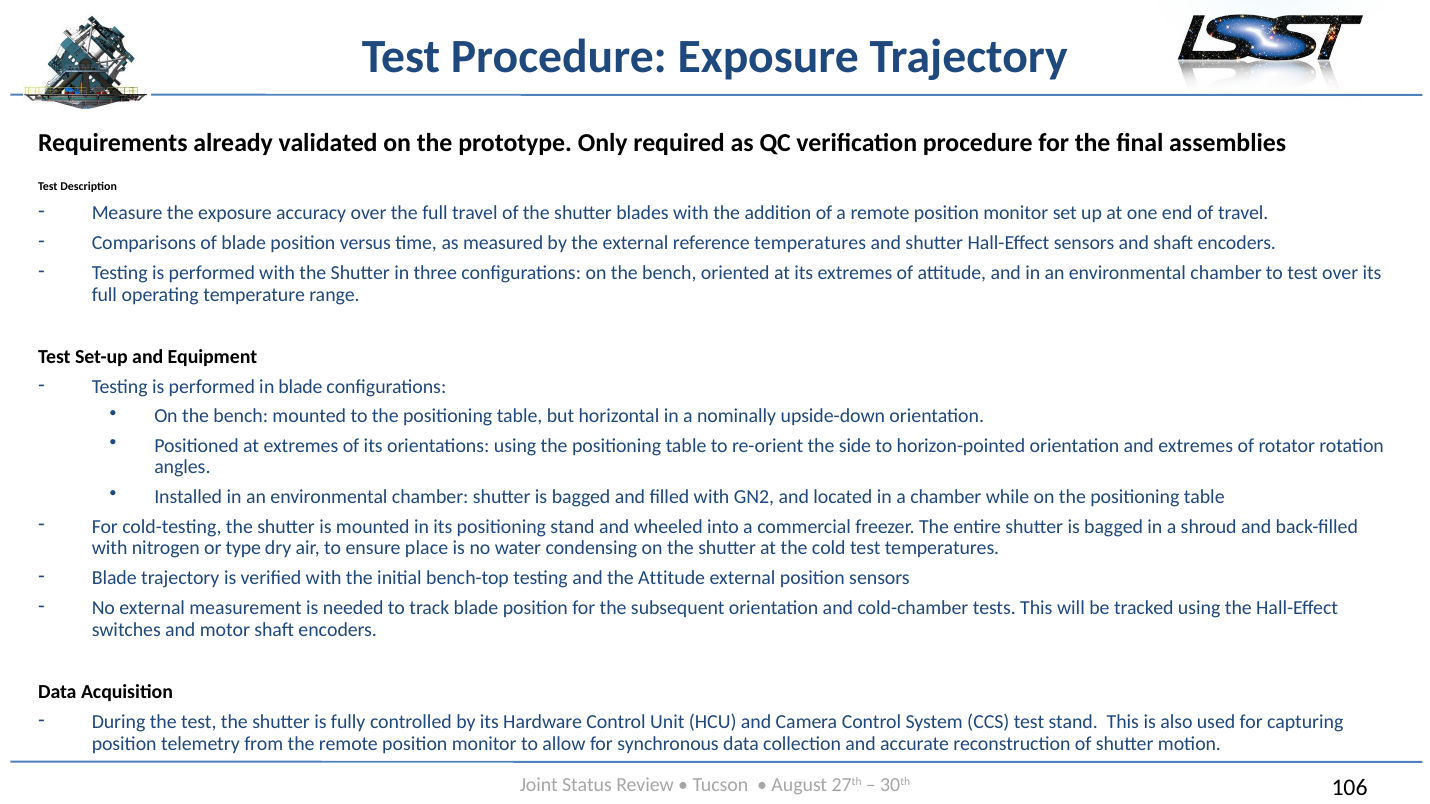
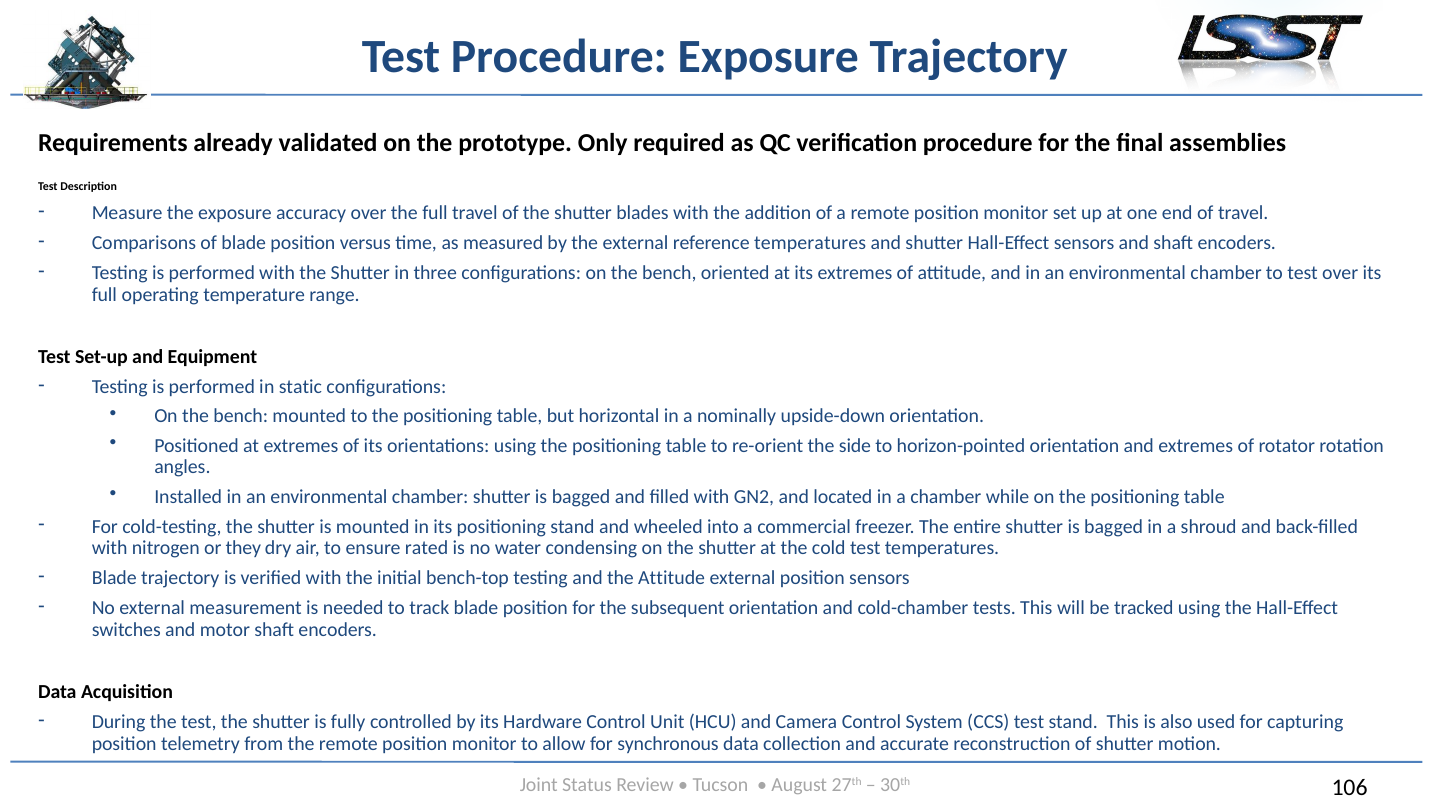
in blade: blade -> static
type: type -> they
place: place -> rated
